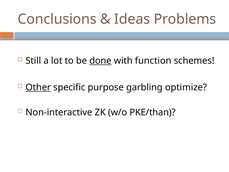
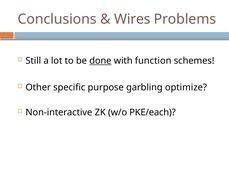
Ideas: Ideas -> Wires
Other underline: present -> none
PKE/than: PKE/than -> PKE/each
